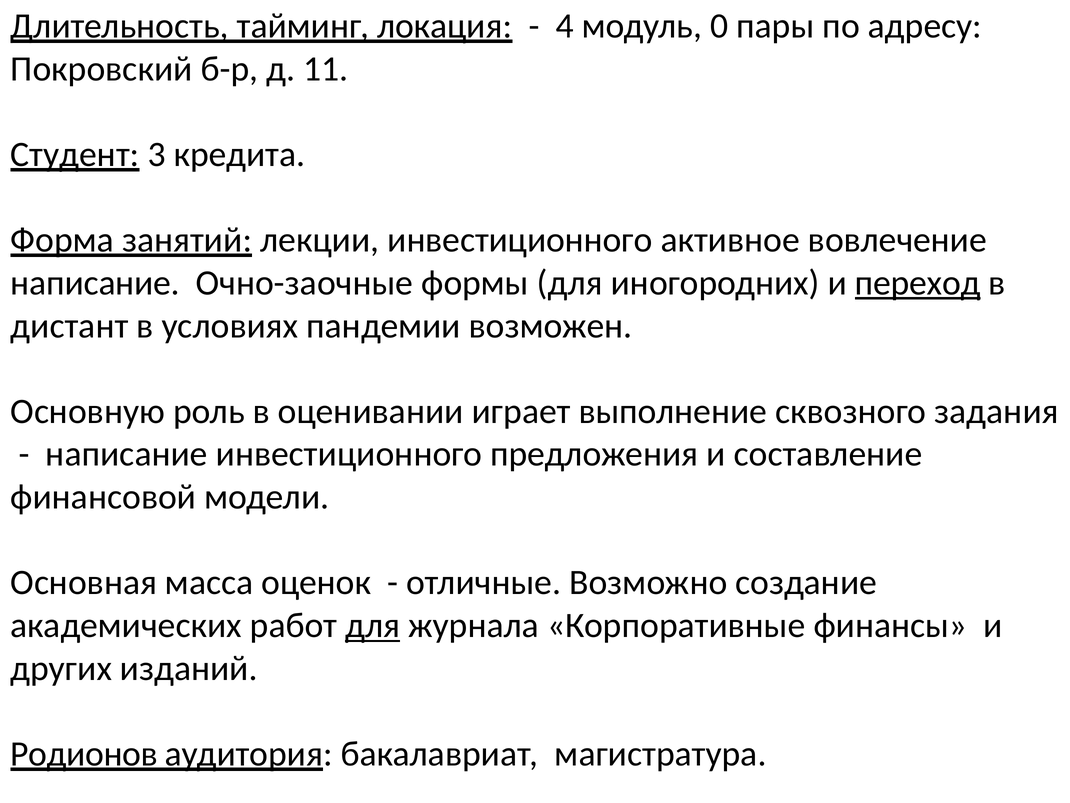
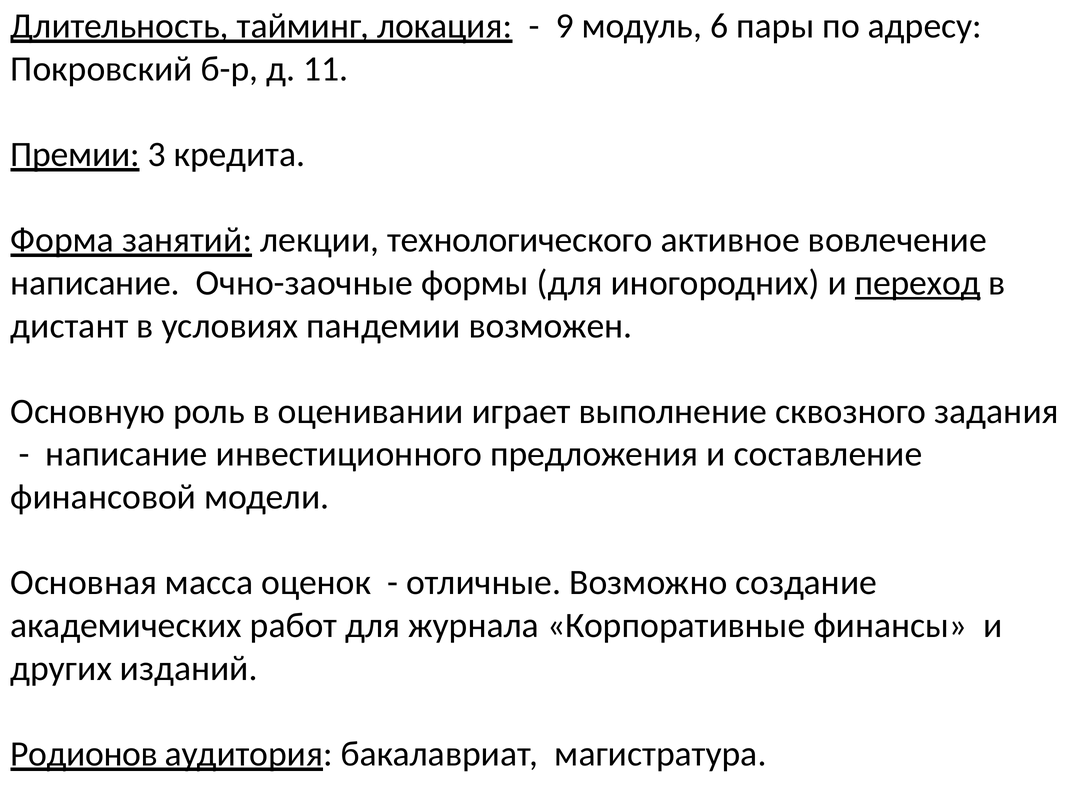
4: 4 -> 9
0: 0 -> 6
Студент: Студент -> Премии
лекции инвестиционного: инвестиционного -> технологического
для at (373, 625) underline: present -> none
